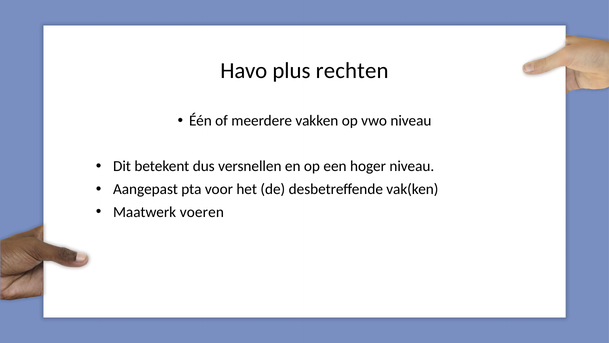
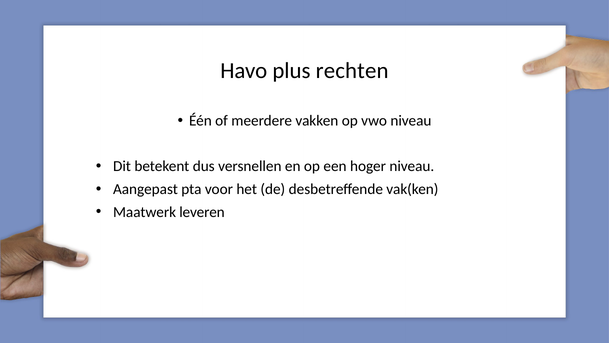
voeren: voeren -> leveren
